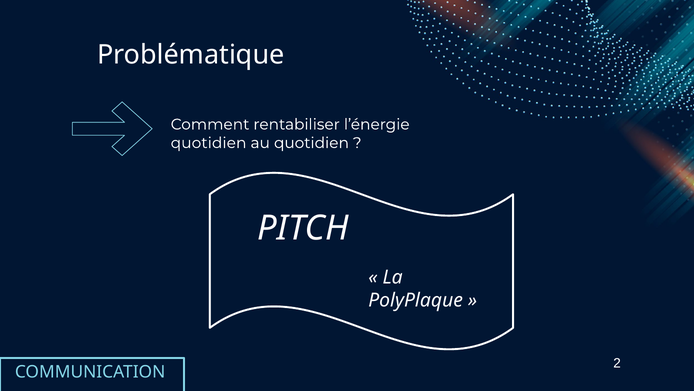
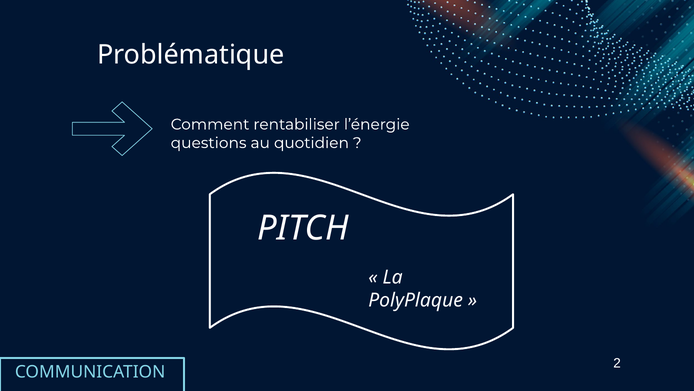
quotidien at (209, 143): quotidien -> questions
